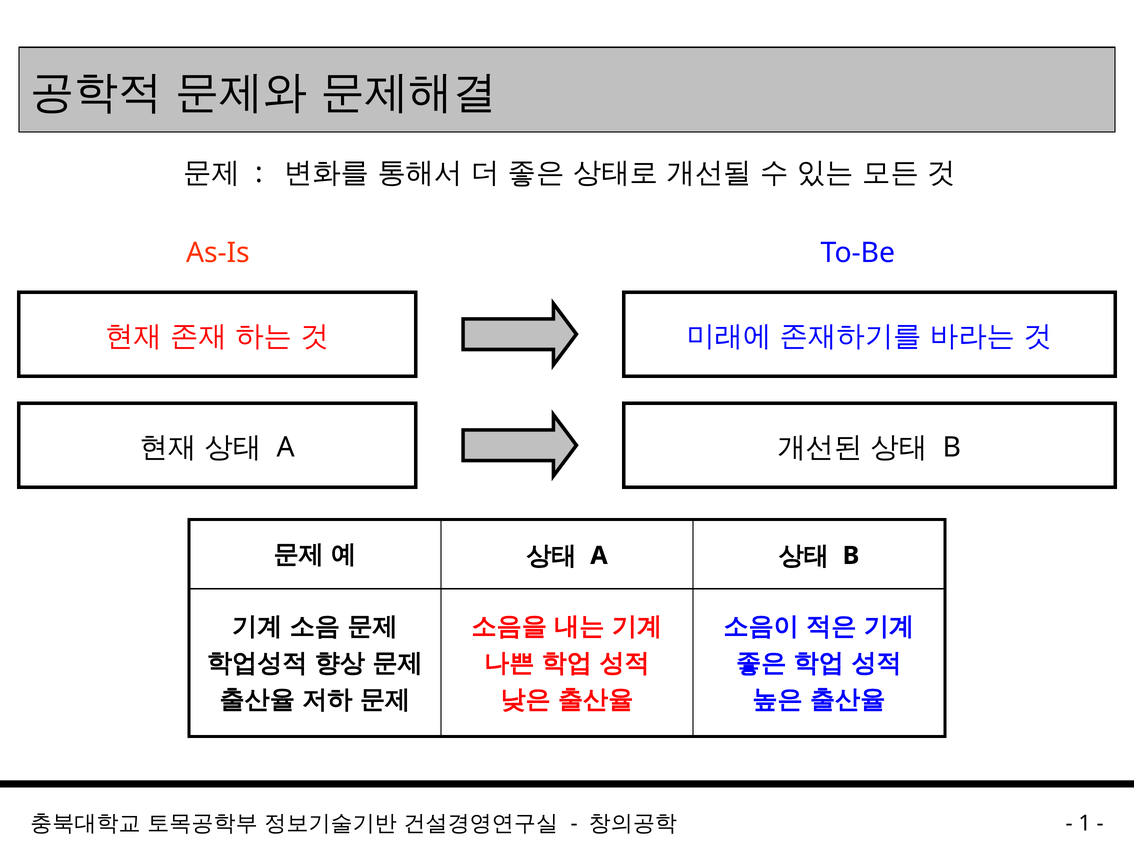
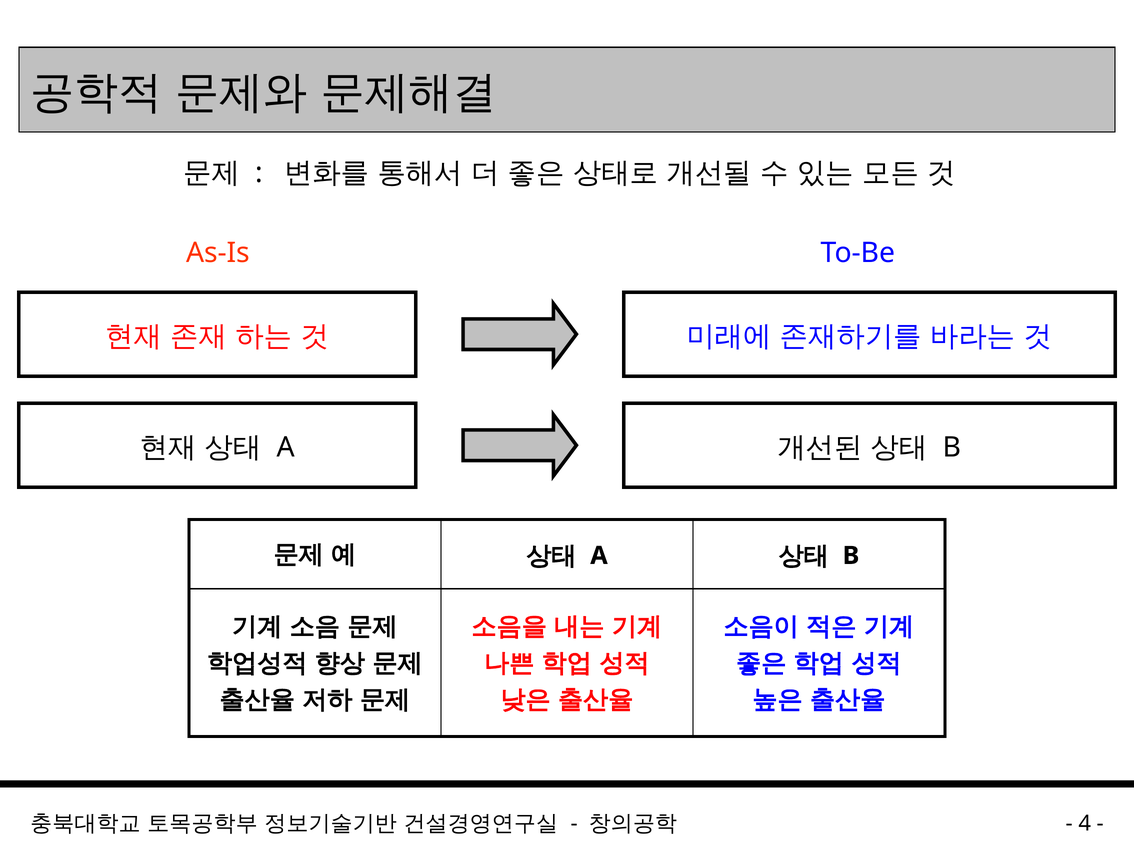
1: 1 -> 4
